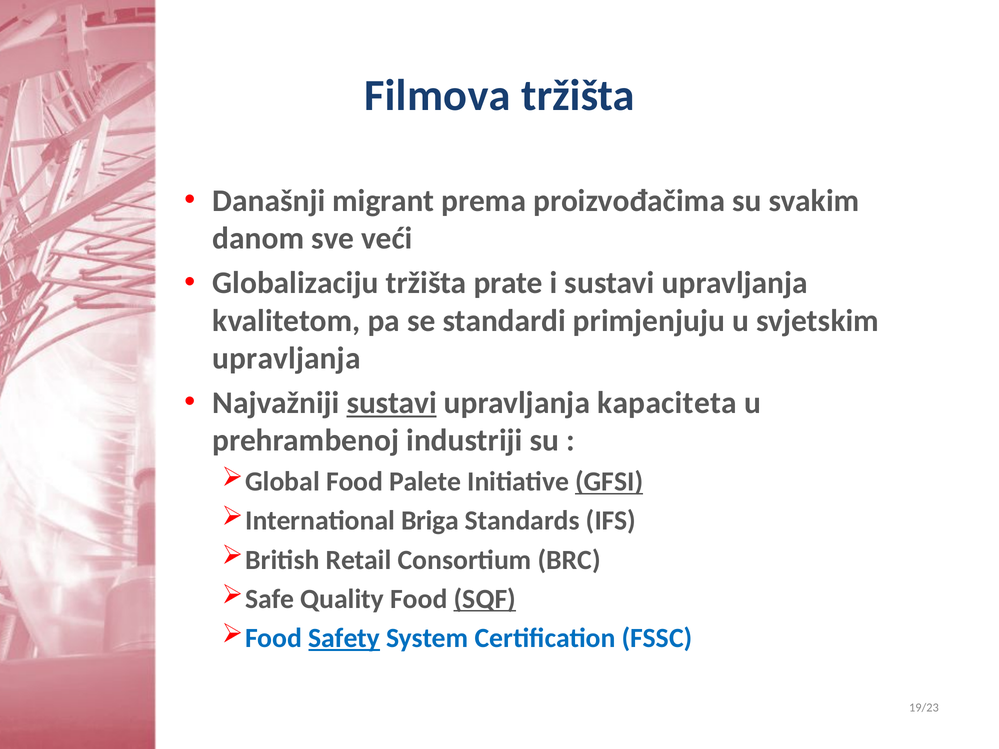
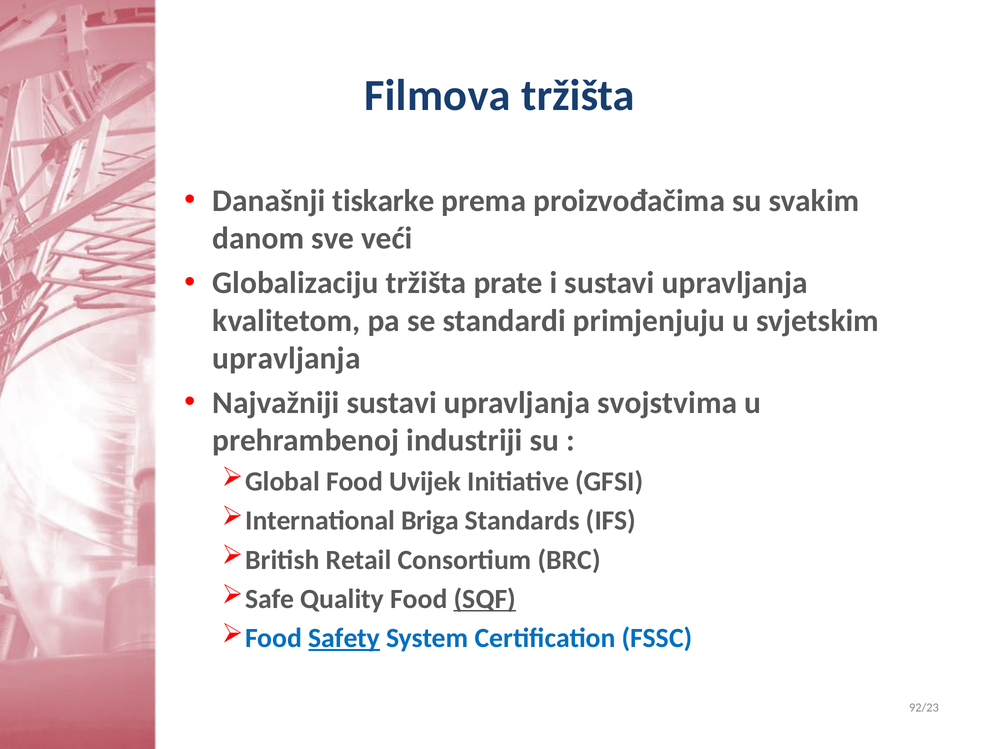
migrant: migrant -> tiskarke
sustavi at (392, 403) underline: present -> none
kapaciteta: kapaciteta -> svojstvima
Palete: Palete -> Uvijek
GFSI underline: present -> none
19/23: 19/23 -> 92/23
